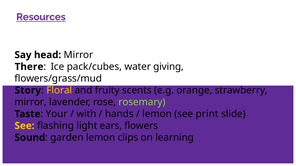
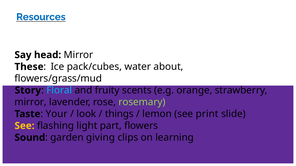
Resources colour: purple -> blue
There: There -> These
giving: giving -> about
Floral colour: yellow -> light blue
with: with -> look
hands: hands -> things
ears: ears -> part
garden lemon: lemon -> giving
